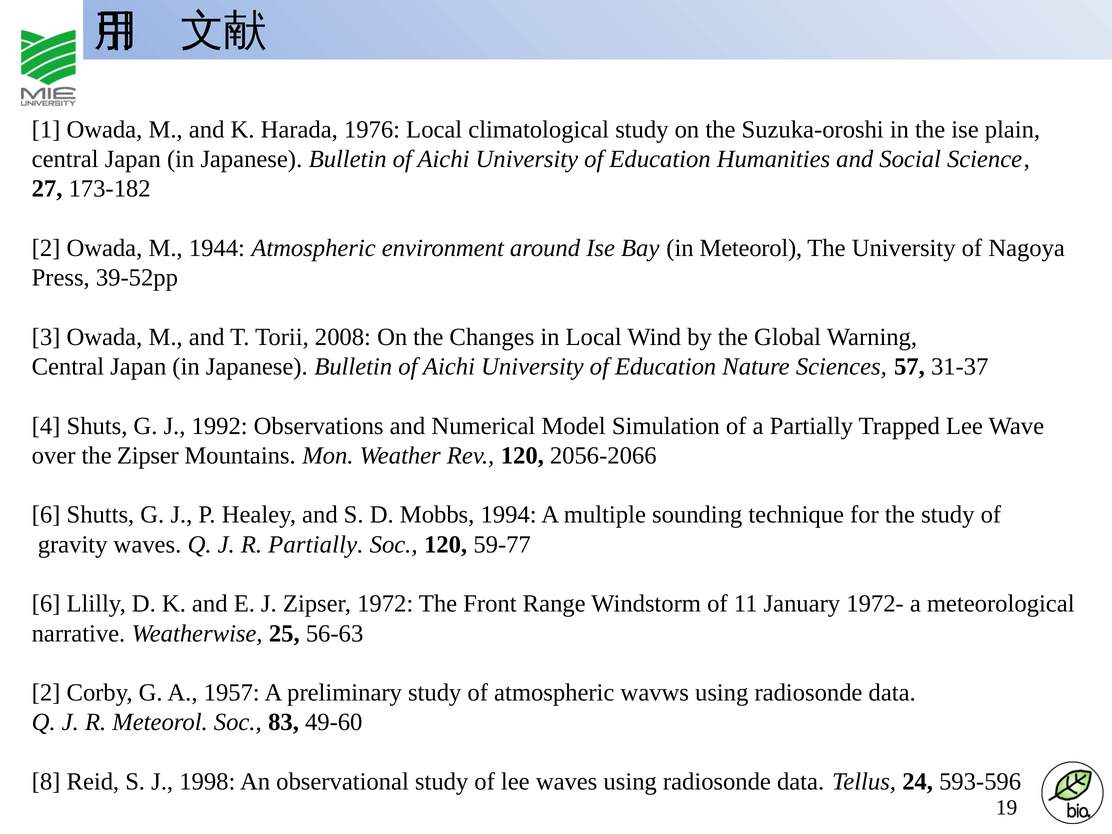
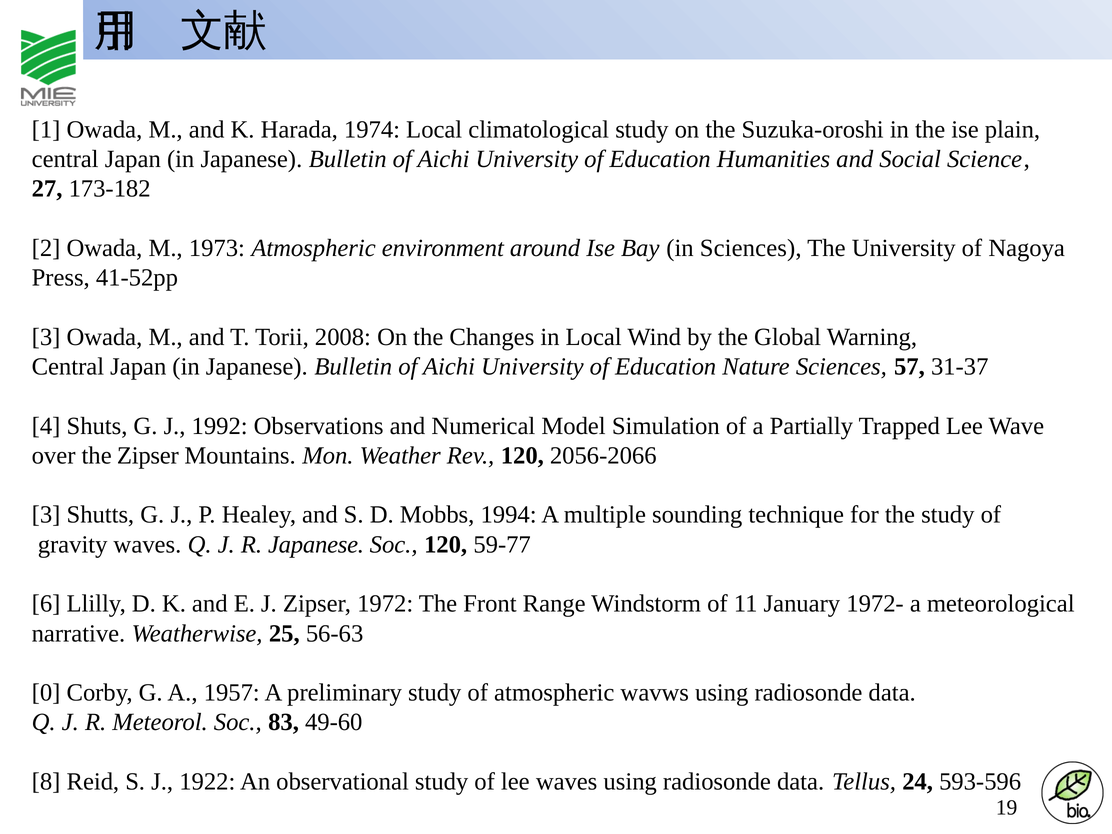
1976: 1976 -> 1974
1944: 1944 -> 1973
in Meteorol: Meteorol -> Sciences
39-52pp: 39-52pp -> 41-52pp
6 at (46, 515): 6 -> 3
R Partially: Partially -> Japanese
2 at (46, 693): 2 -> 0
1998: 1998 -> 1922
